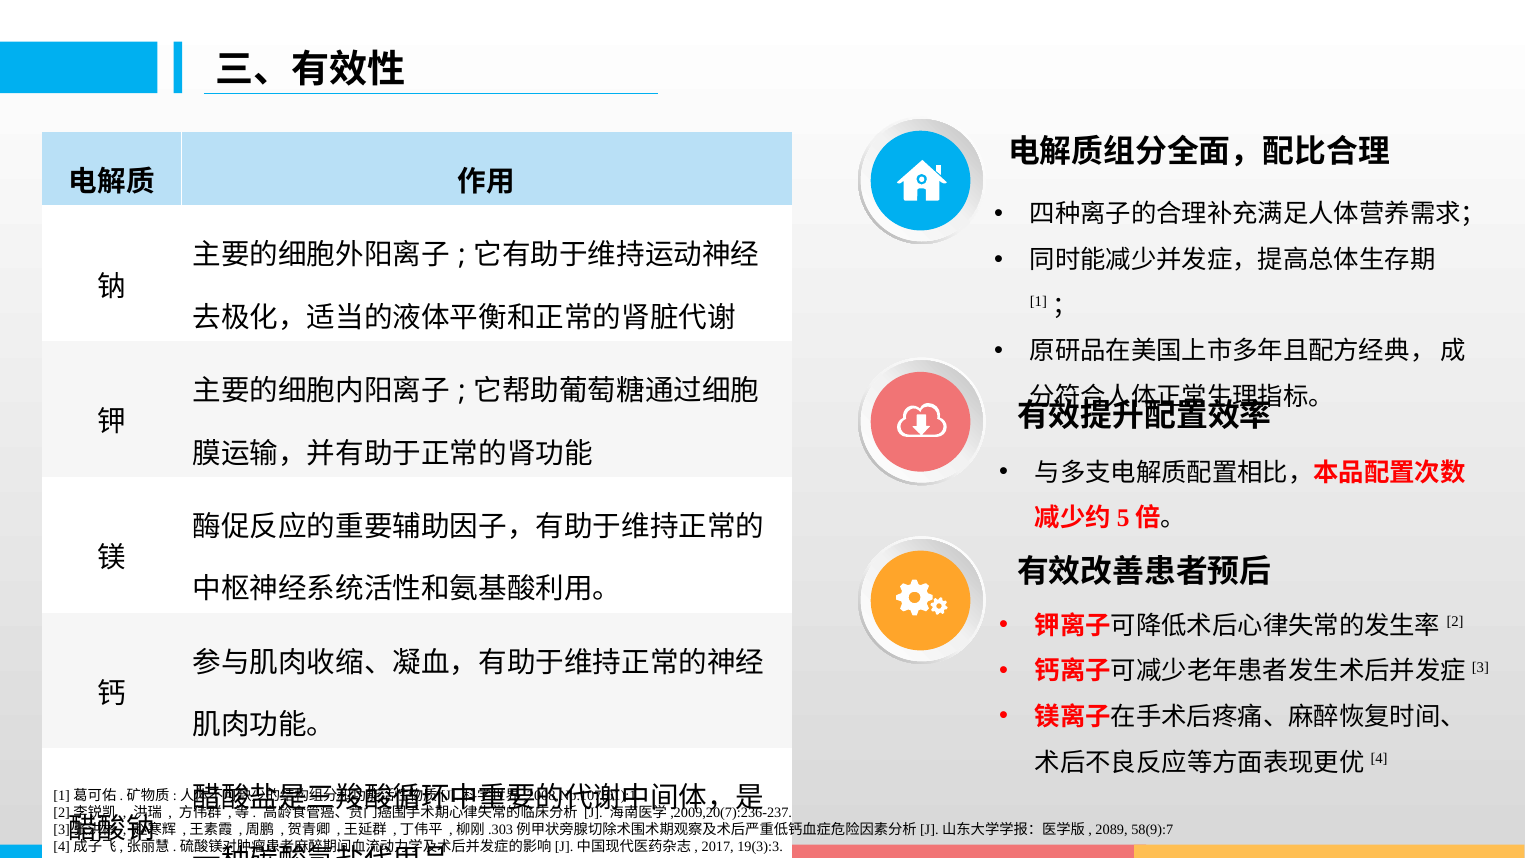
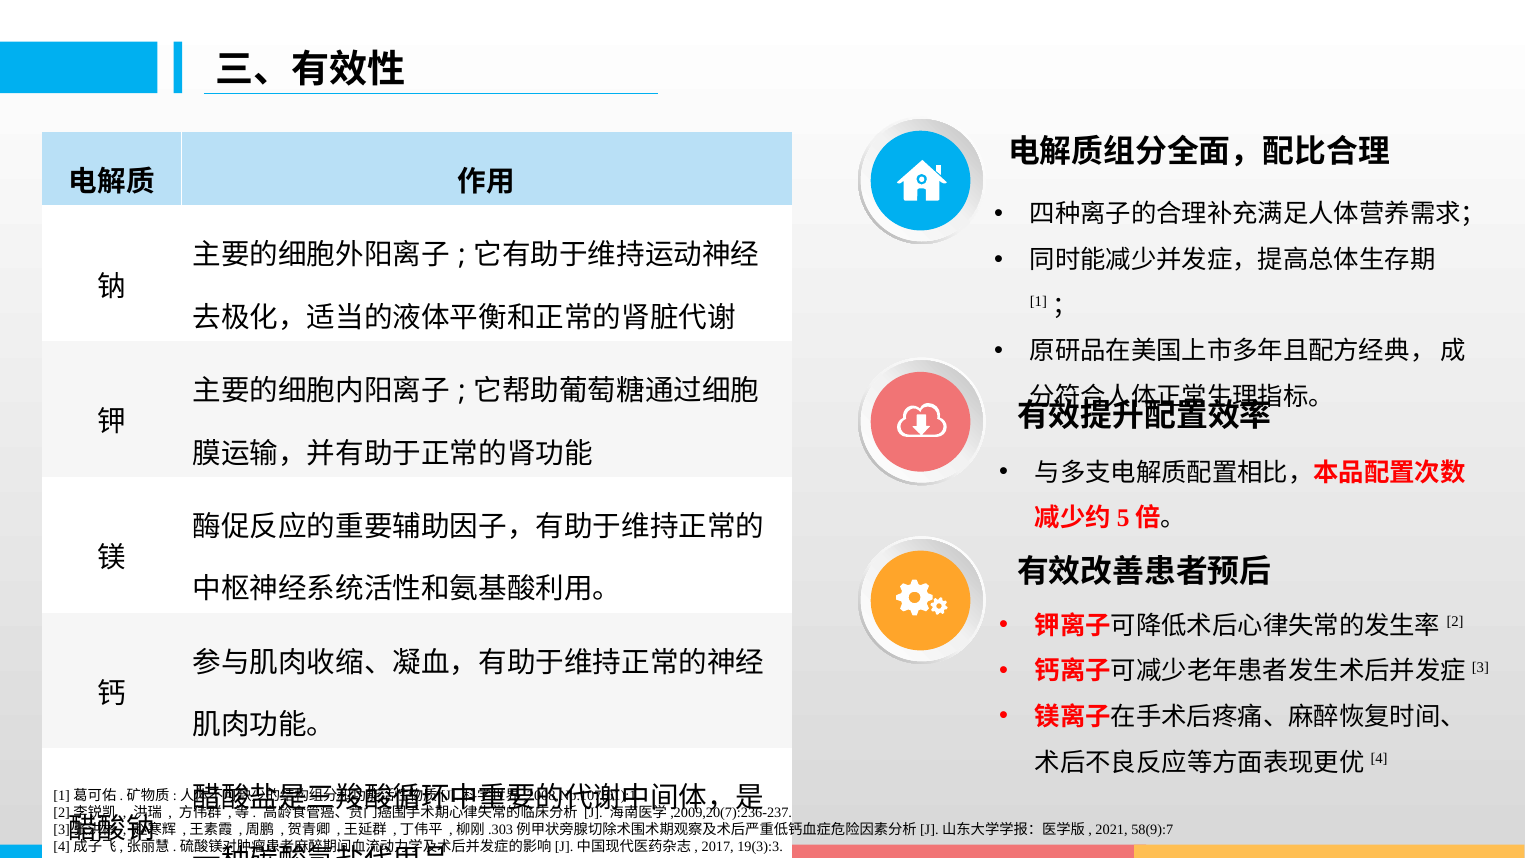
2089: 2089 -> 2021
